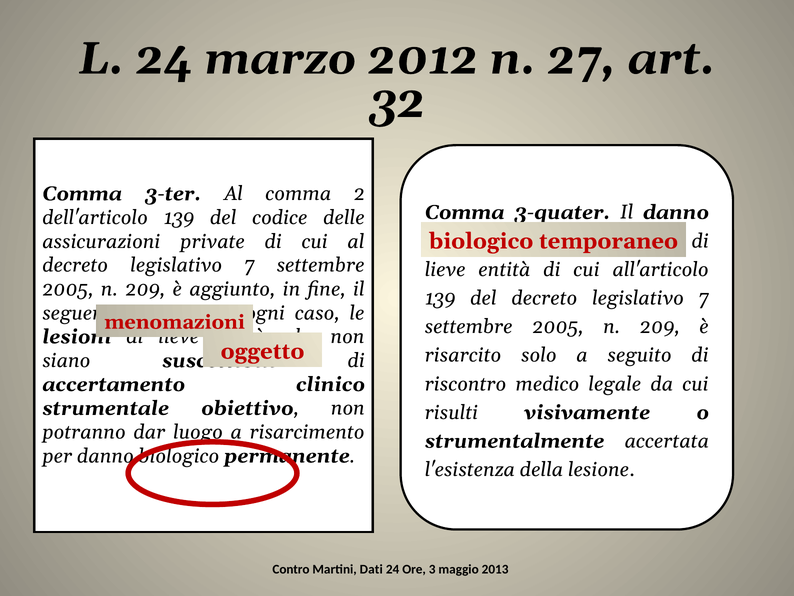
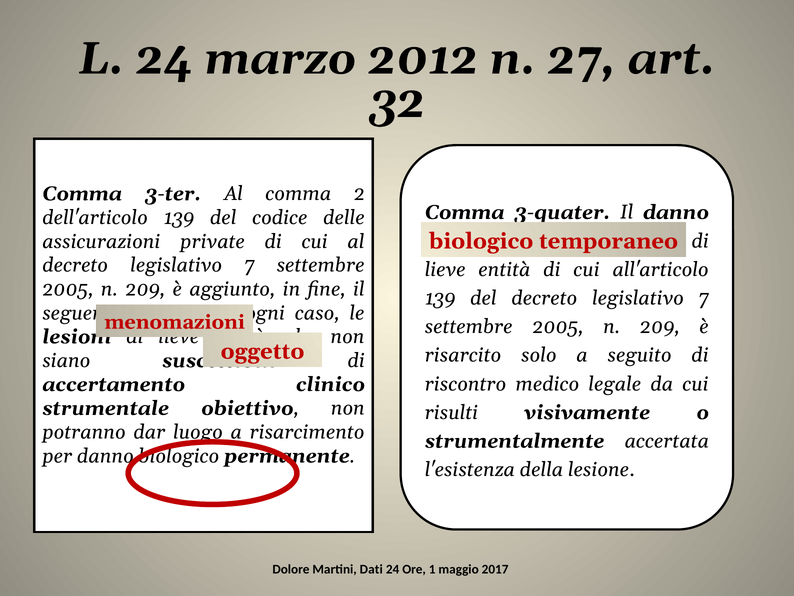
Contro: Contro -> Dolore
3: 3 -> 1
2013: 2013 -> 2017
